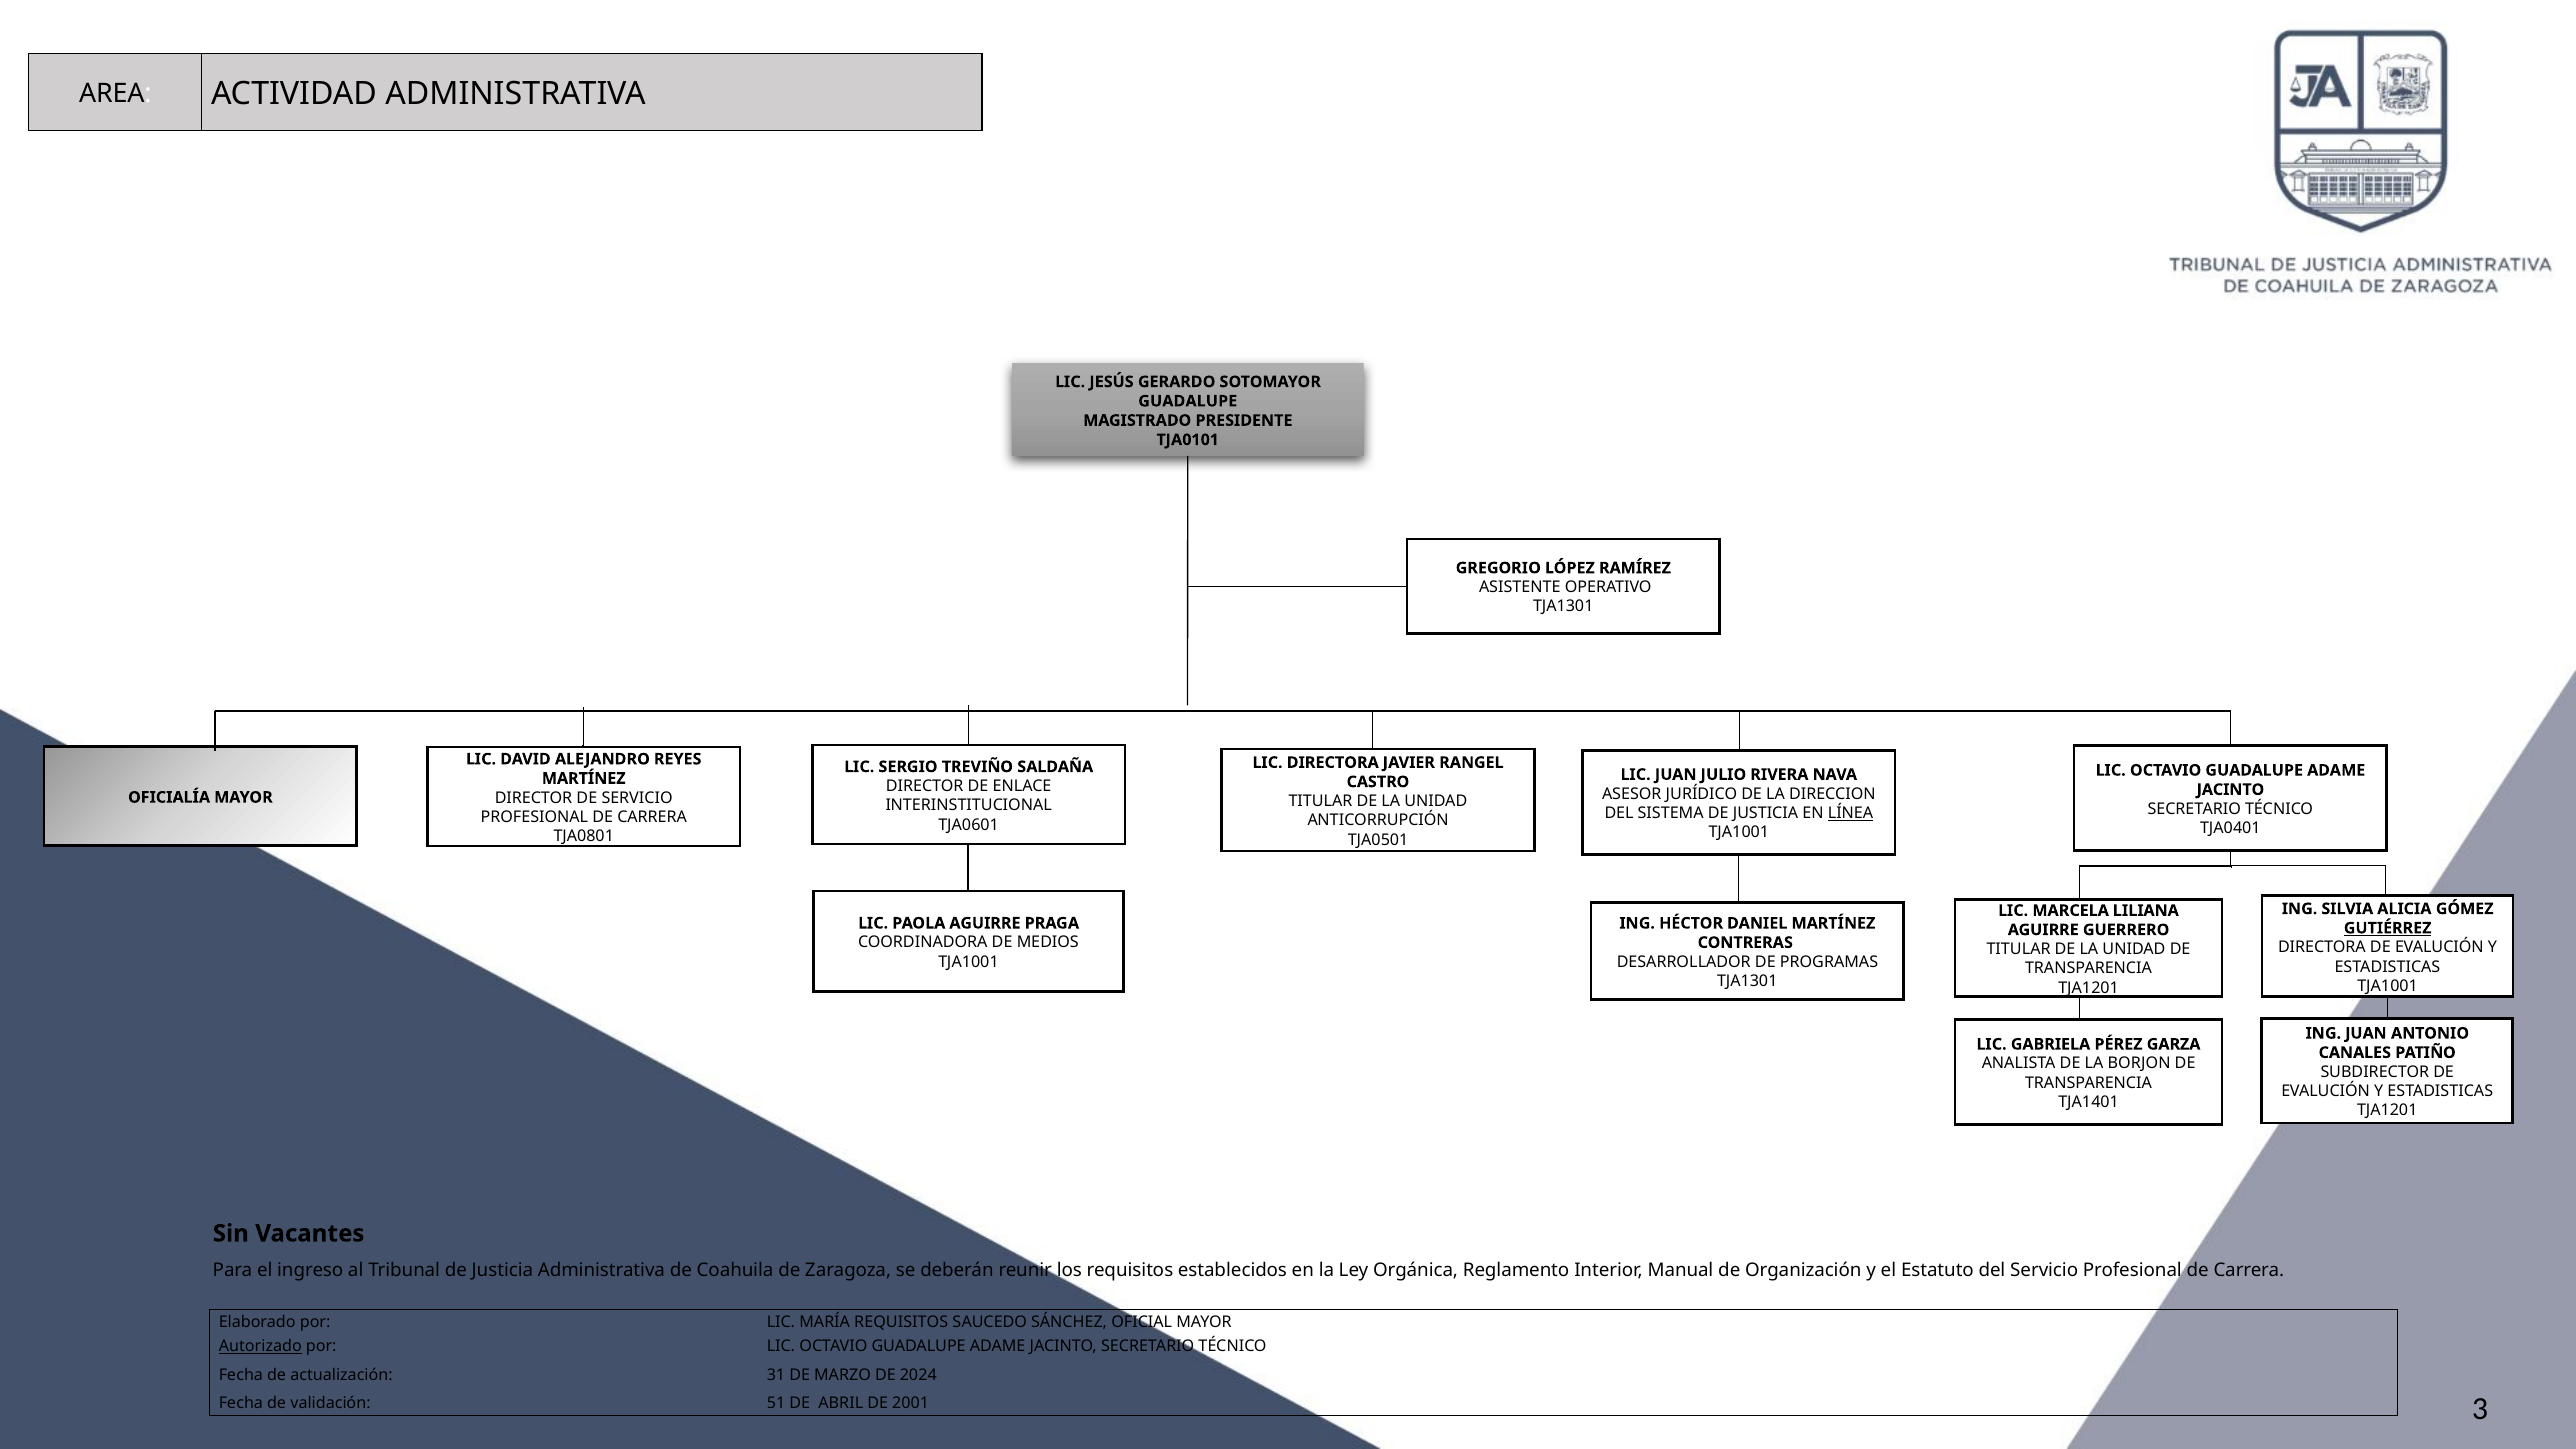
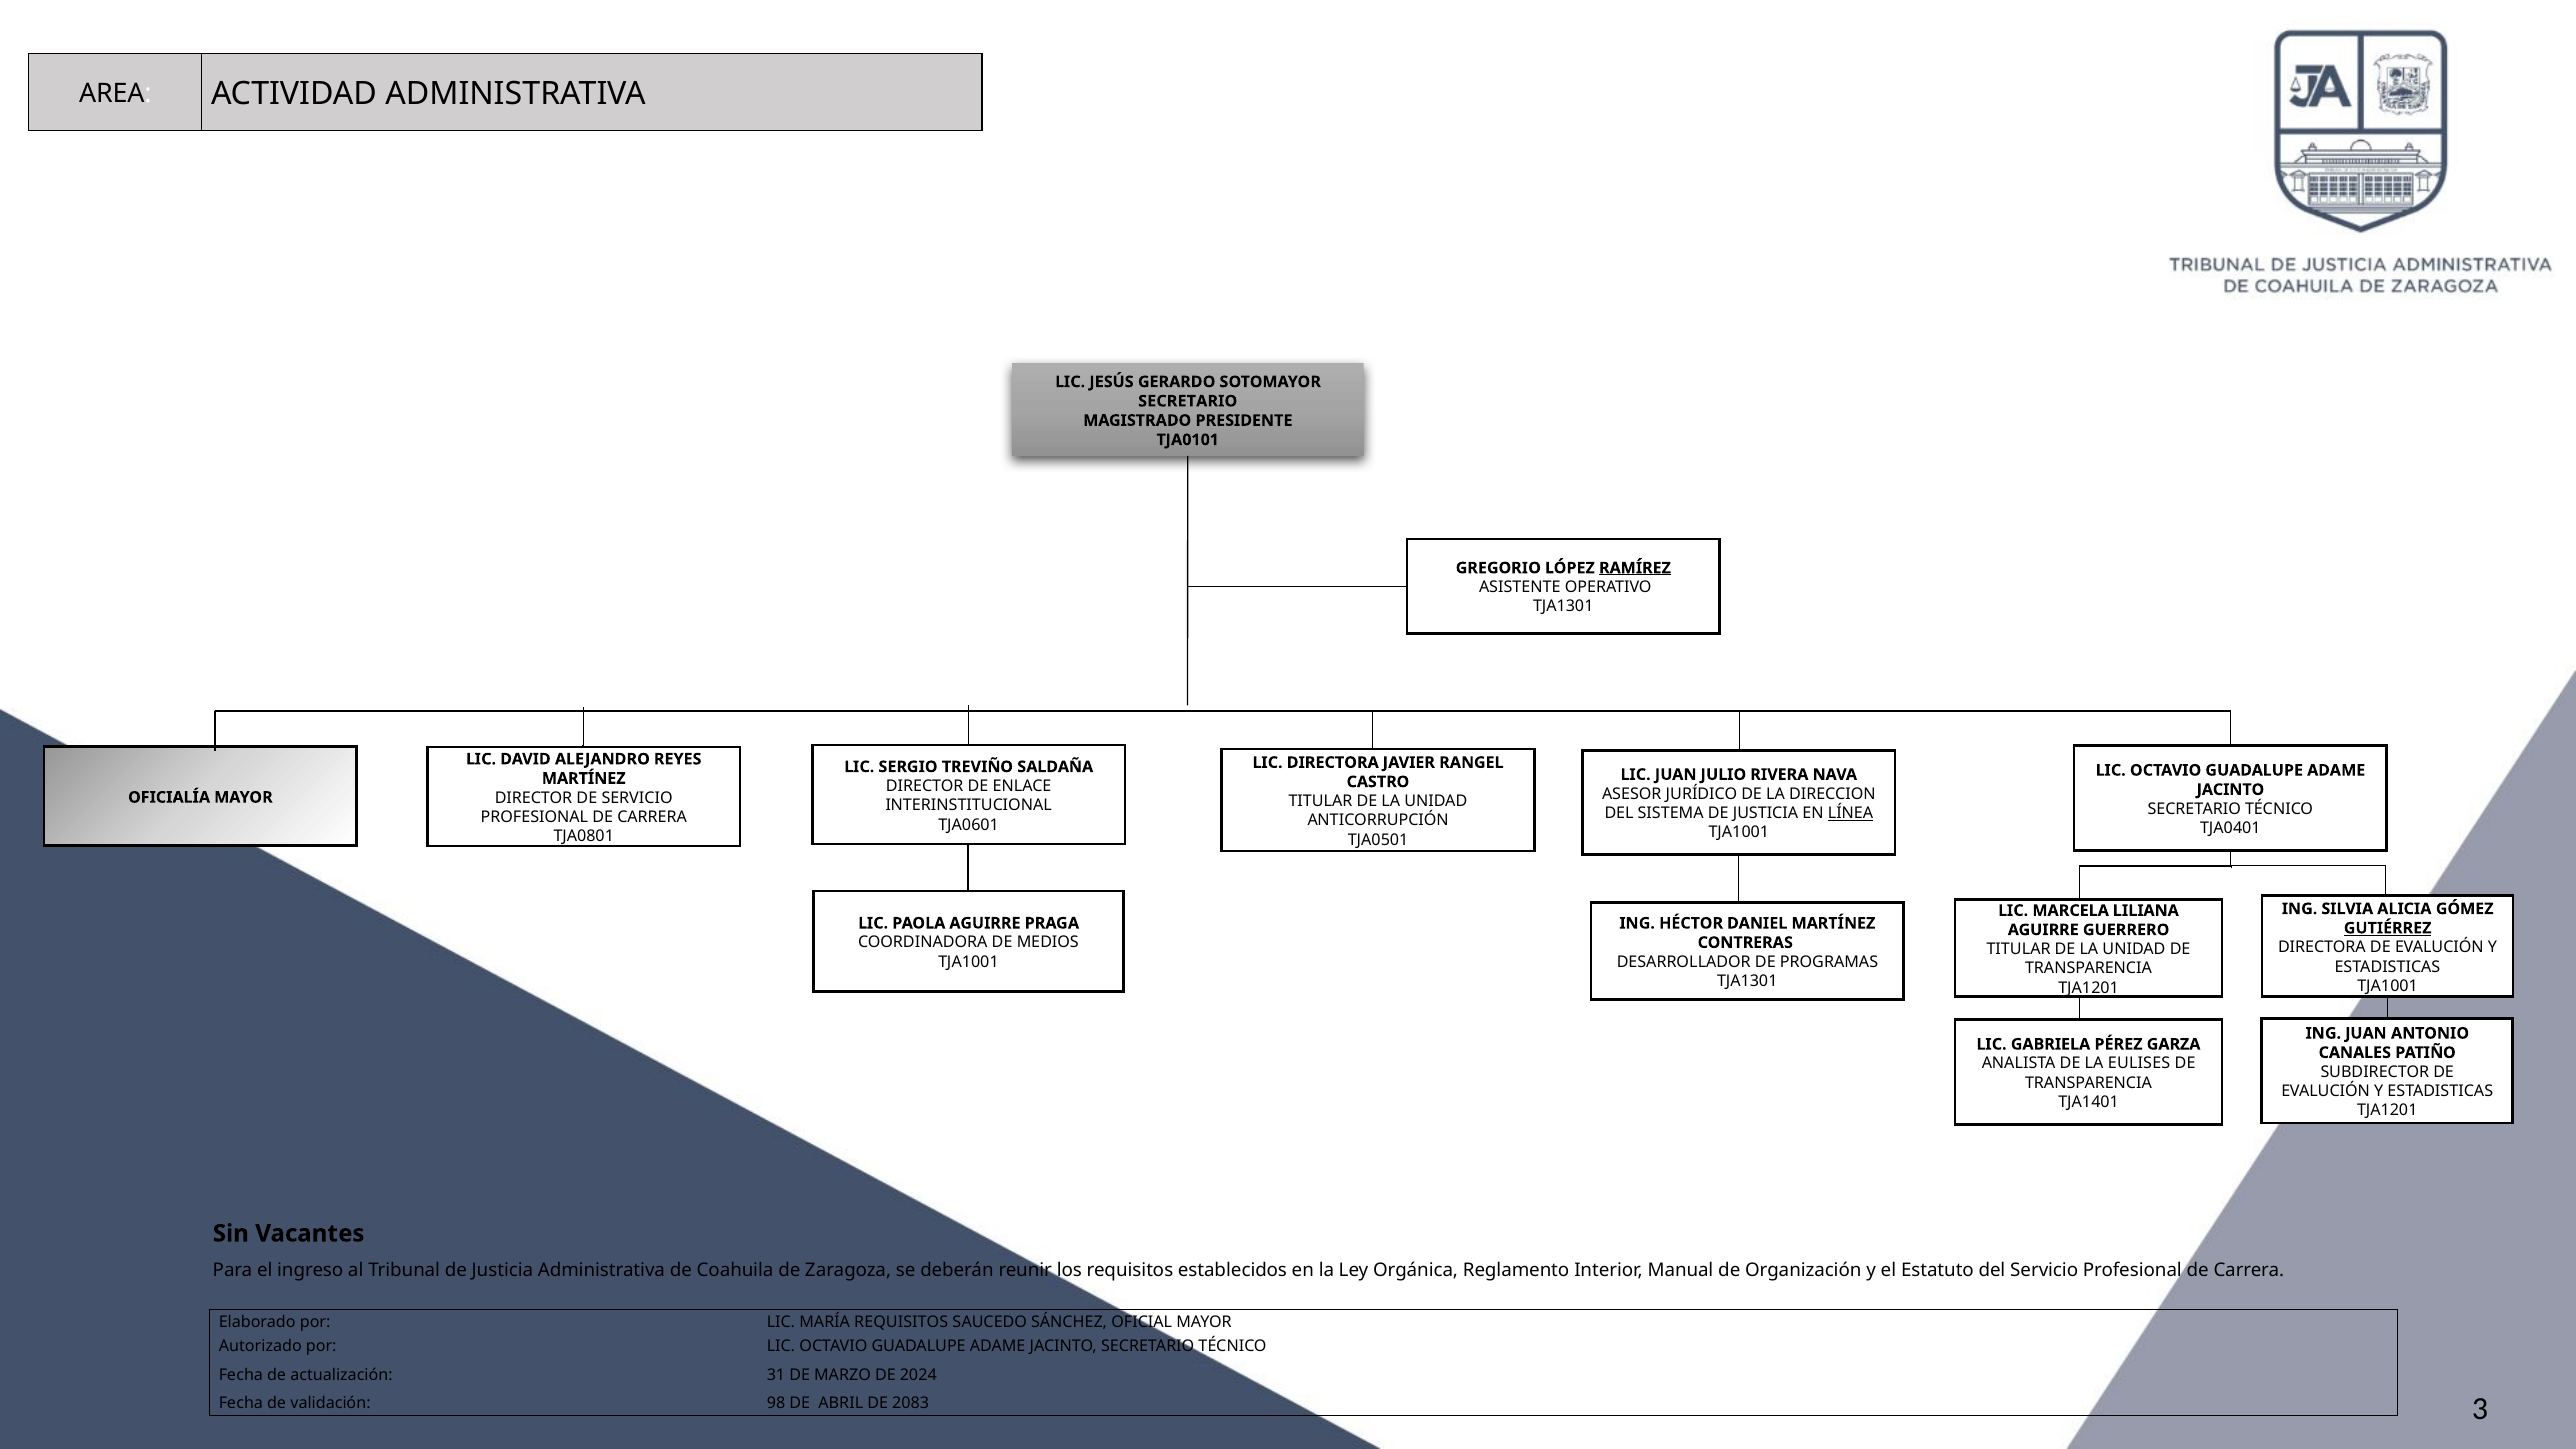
GUADALUPE at (1188, 401): GUADALUPE -> SECRETARIO
RAMÍREZ underline: none -> present
BORJON: BORJON -> EULISES
Autorizado underline: present -> none
51: 51 -> 98
2001: 2001 -> 2083
